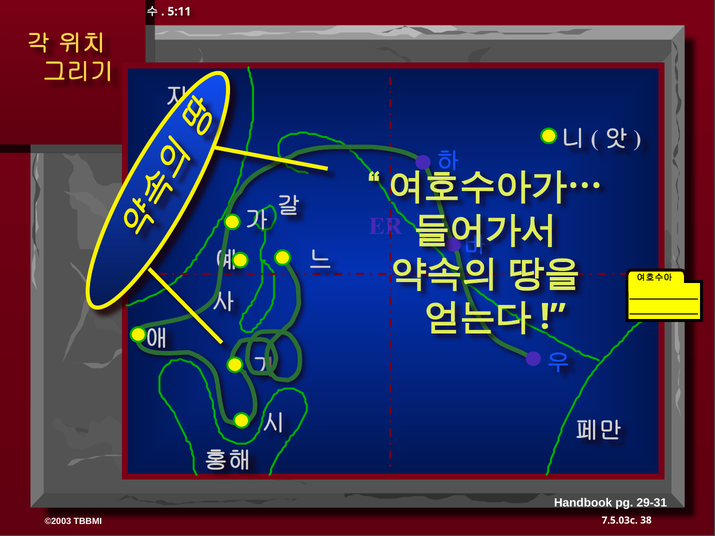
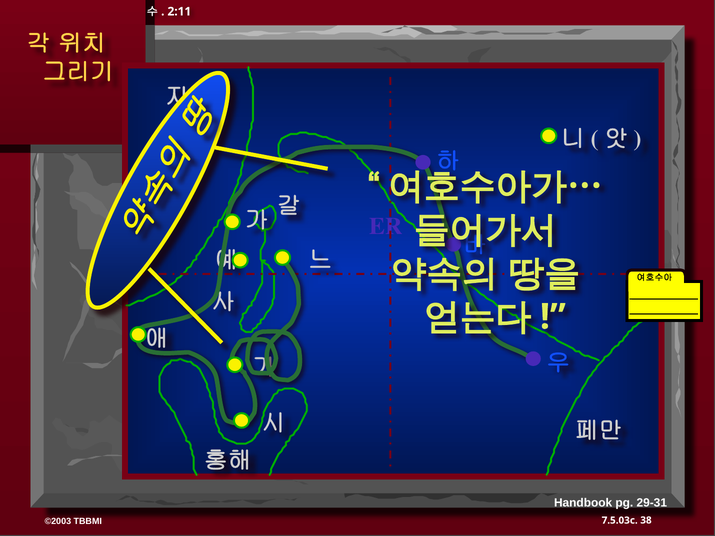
5:11: 5:11 -> 2:11
